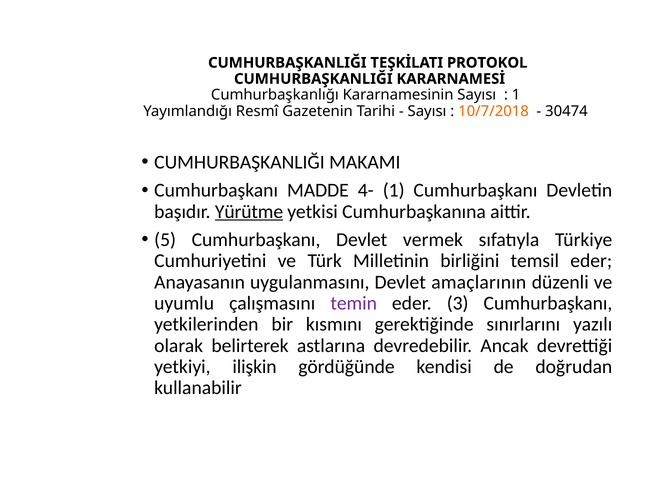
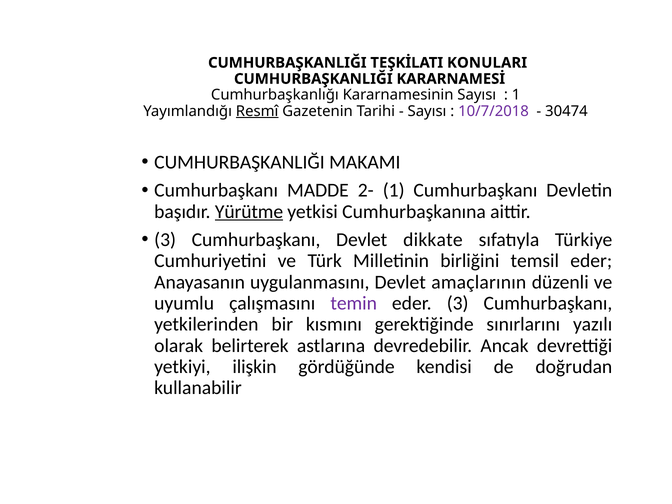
PROTOKOL: PROTOKOL -> KONULARI
Resmî underline: none -> present
10/7/2018 colour: orange -> purple
4-: 4- -> 2-
5 at (165, 240): 5 -> 3
vermek: vermek -> dikkate
